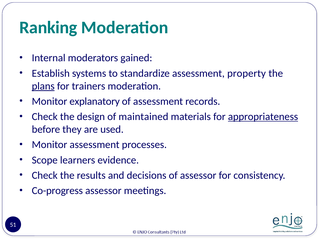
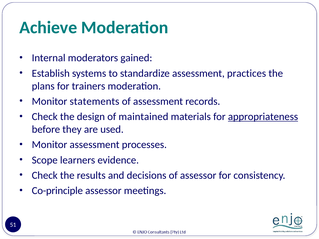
Ranking: Ranking -> Achieve
property: property -> practices
plans underline: present -> none
explanatory: explanatory -> statements
Co-progress: Co-progress -> Co-principle
